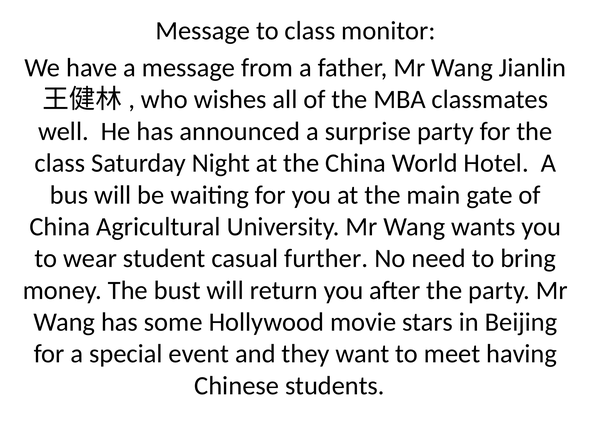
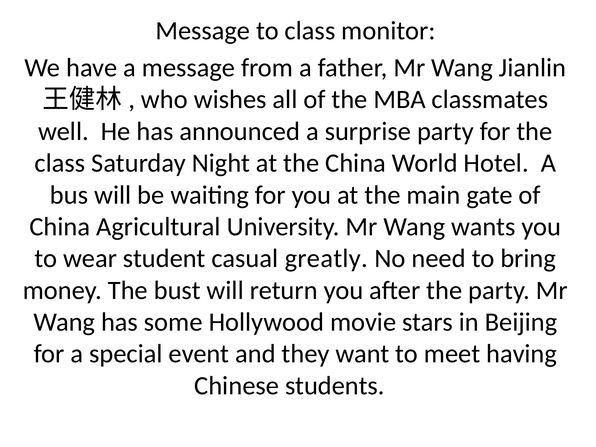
further: further -> greatly
